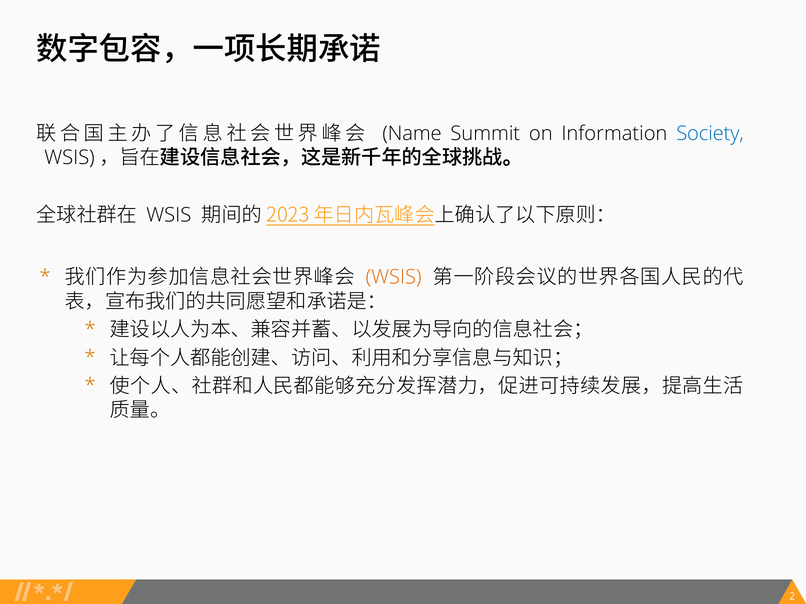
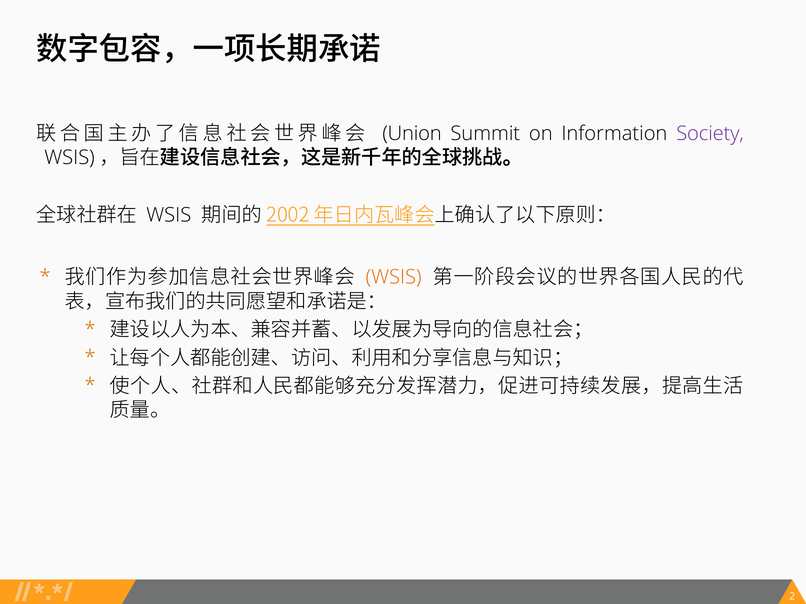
Name: Name -> Union
Society colour: blue -> purple
2023: 2023 -> 2002
